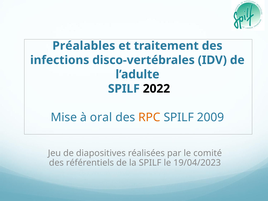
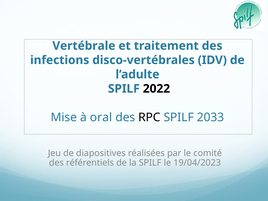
Préalables: Préalables -> Vertébrale
RPC colour: orange -> black
2009: 2009 -> 2033
